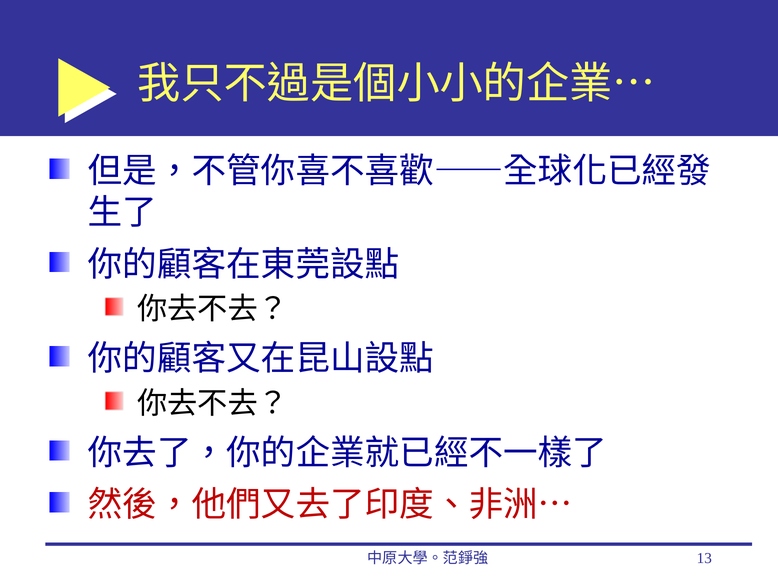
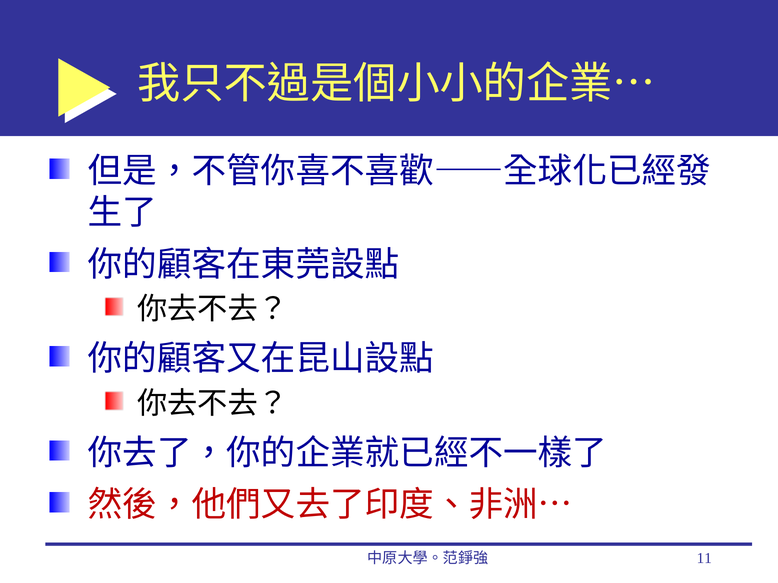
13: 13 -> 11
